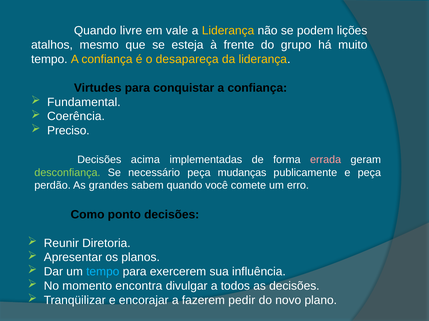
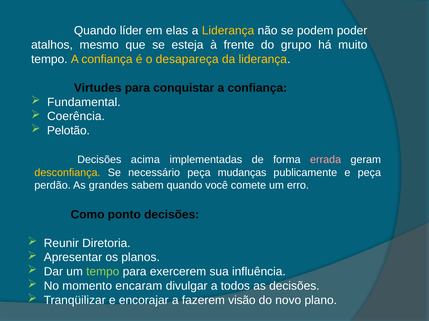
livre: livre -> líder
vale: vale -> elas
lições: lições -> poder
Preciso: Preciso -> Pelotão
desconfiança colour: light green -> yellow
tempo at (103, 272) colour: light blue -> light green
encontra: encontra -> encaram
pedir: pedir -> visão
